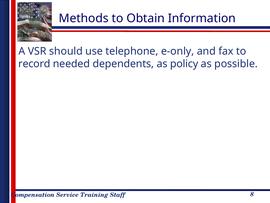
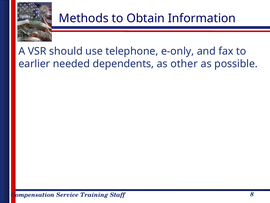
record: record -> earlier
policy: policy -> other
